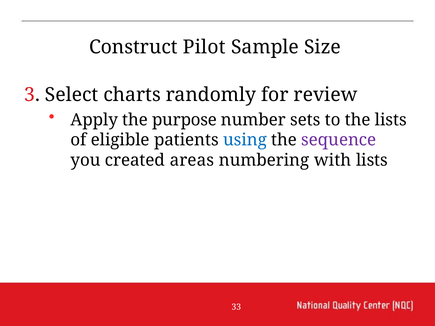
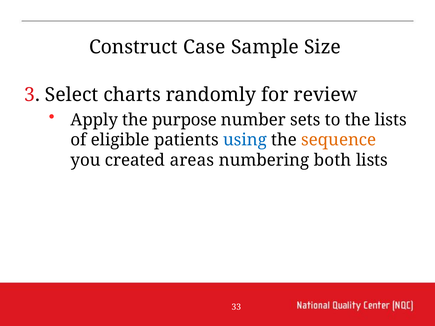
Pilot: Pilot -> Case
sequence colour: purple -> orange
with: with -> both
